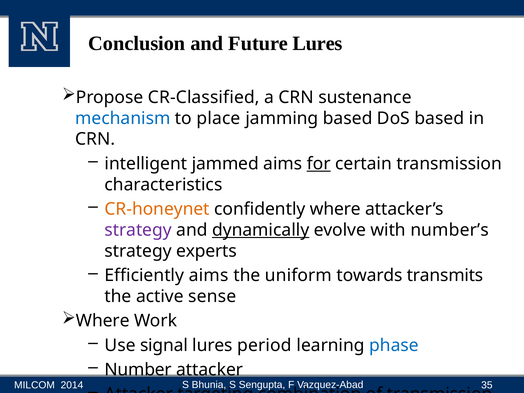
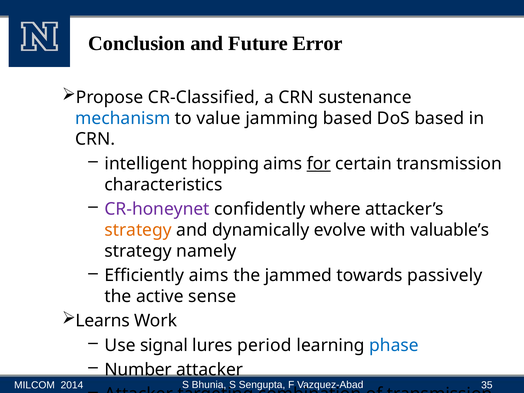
Future Lures: Lures -> Error
place: place -> value
jammed: jammed -> hopping
CR-honeynet colour: orange -> purple
strategy at (138, 230) colour: purple -> orange
dynamically underline: present -> none
number’s: number’s -> valuable’s
experts: experts -> namely
uniform: uniform -> jammed
transmits: transmits -> passively
Where at (103, 321): Where -> Learns
